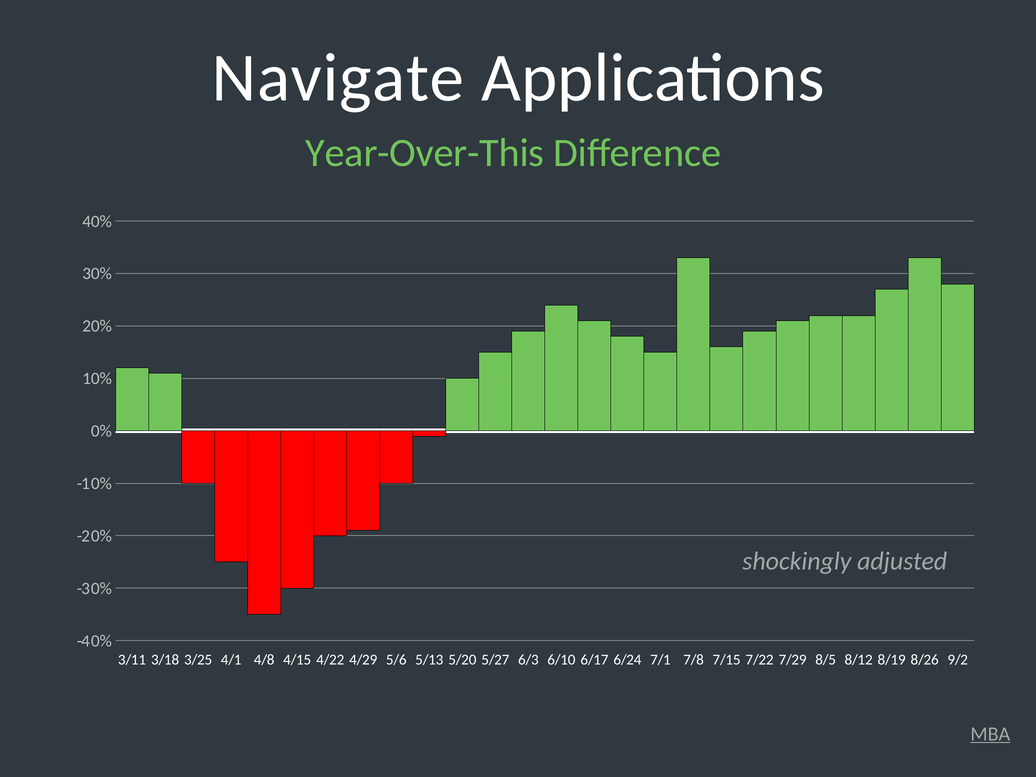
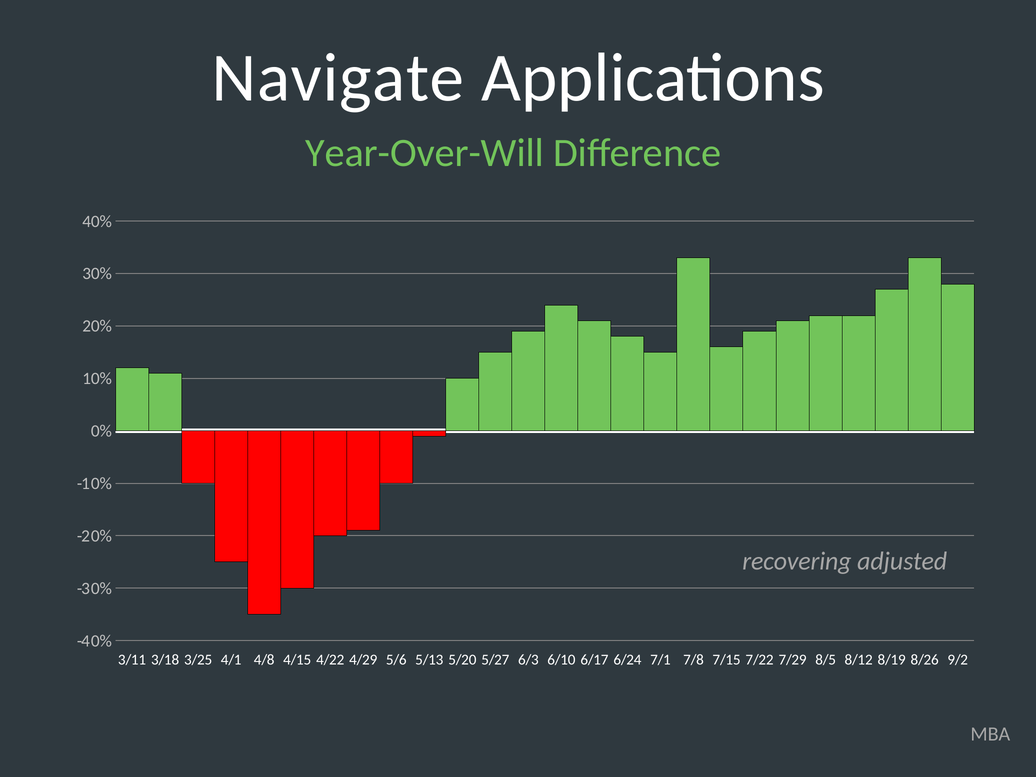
Year-Over-This: Year-Over-This -> Year-Over-Will
shockingly: shockingly -> recovering
MBA underline: present -> none
